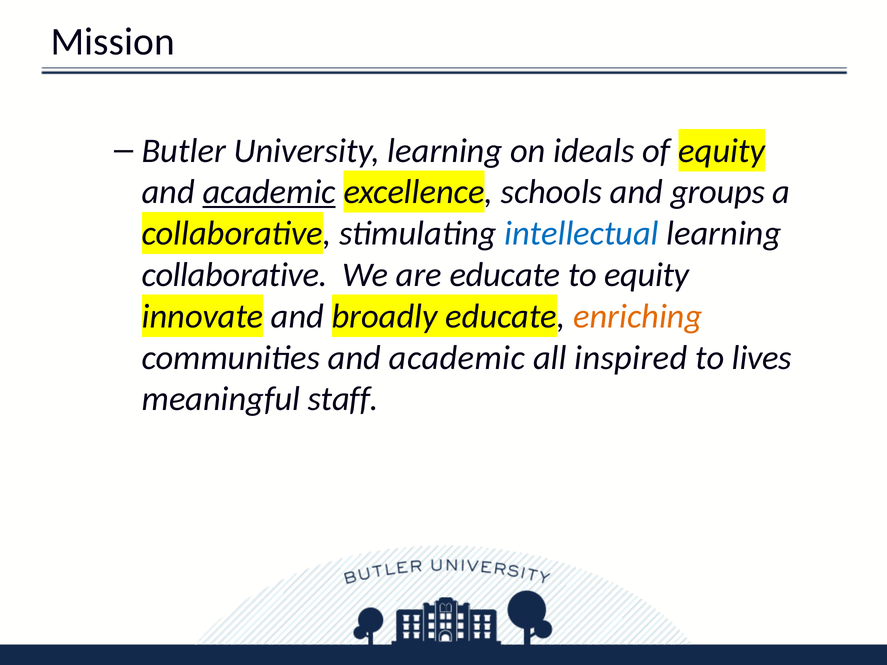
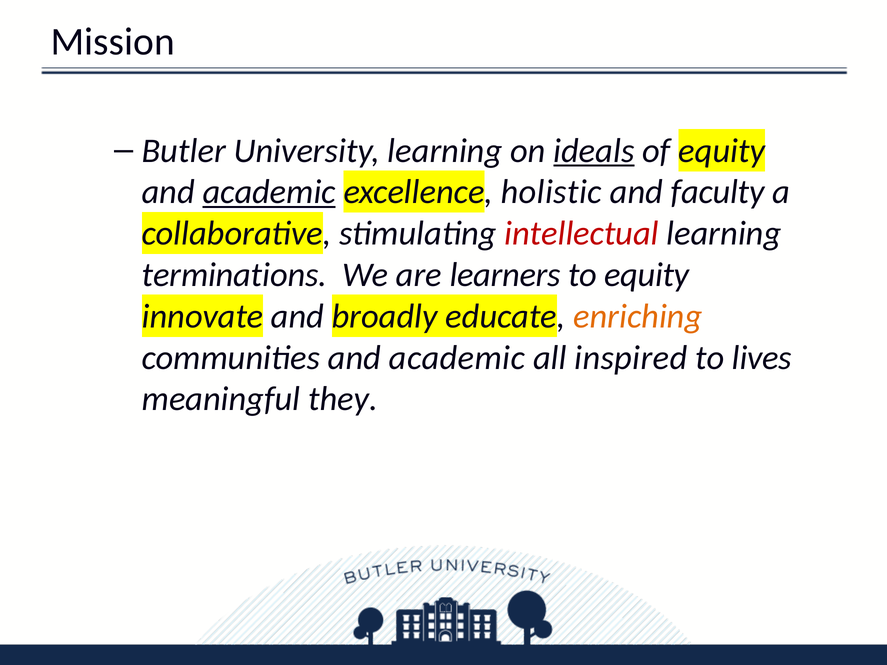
ideals underline: none -> present
schools: schools -> holistic
groups: groups -> faculty
intellectual colour: blue -> red
collaborative at (235, 275): collaborative -> terminations
are educate: educate -> learners
staff: staff -> they
